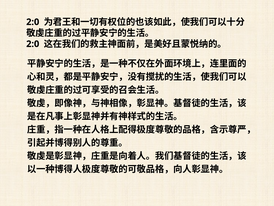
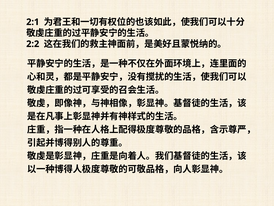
2:0 at (33, 22): 2:0 -> 2:1
2:0 at (33, 44): 2:0 -> 2:2
